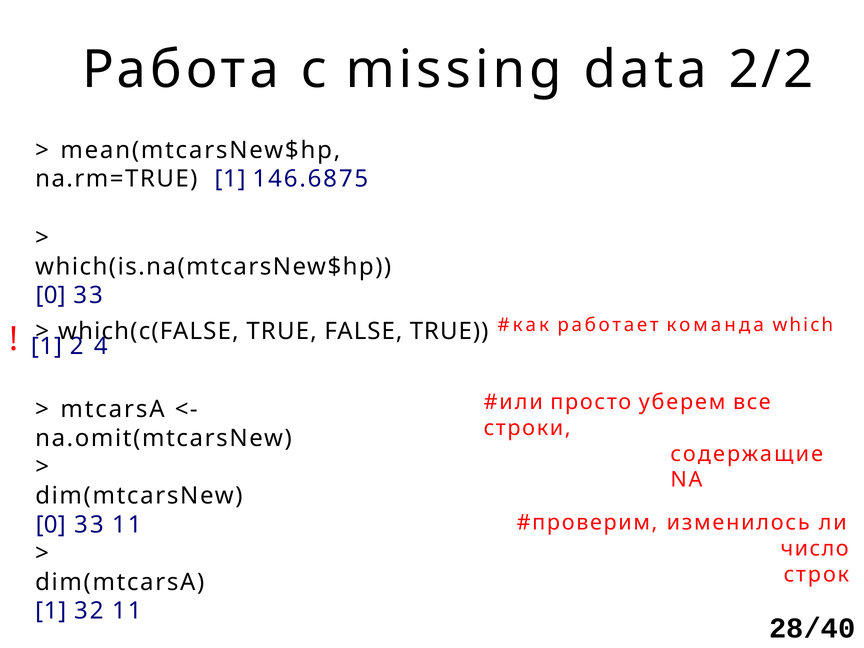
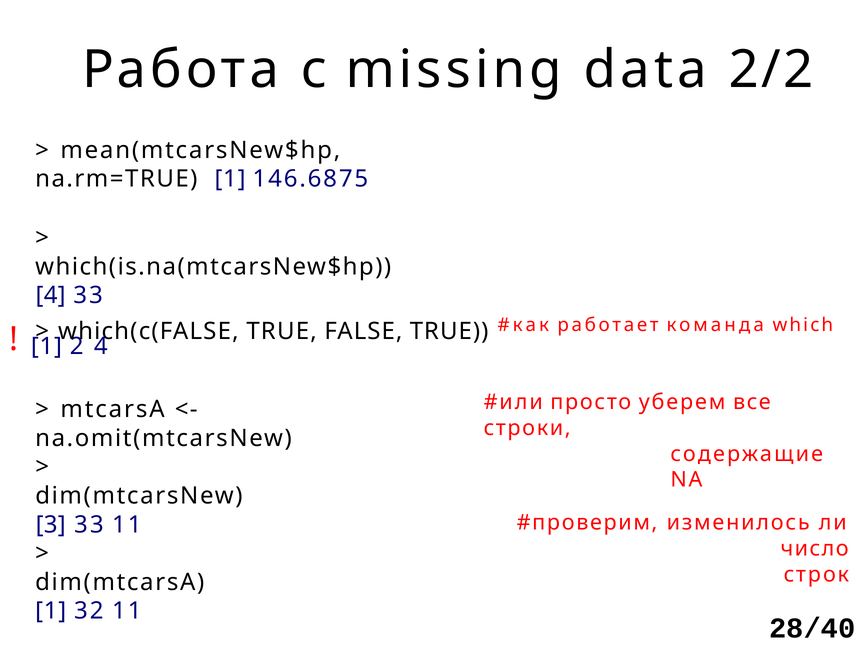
0 at (51, 295): 0 -> 4
0 at (51, 525): 0 -> 3
